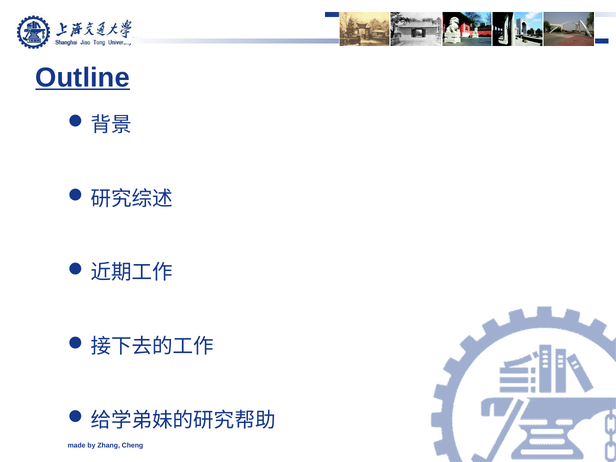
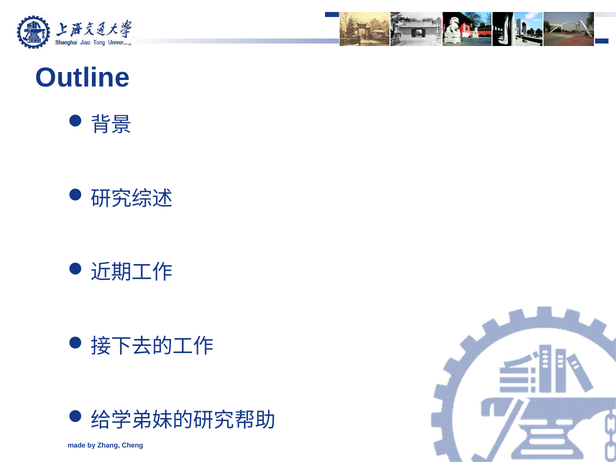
Outline underline: present -> none
